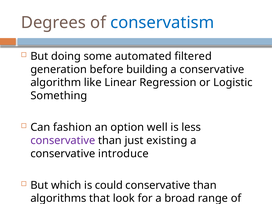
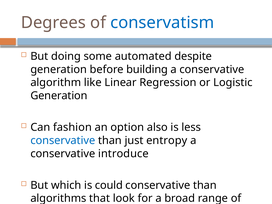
filtered: filtered -> despite
Something at (59, 96): Something -> Generation
well: well -> also
conservative at (63, 140) colour: purple -> blue
existing: existing -> entropy
